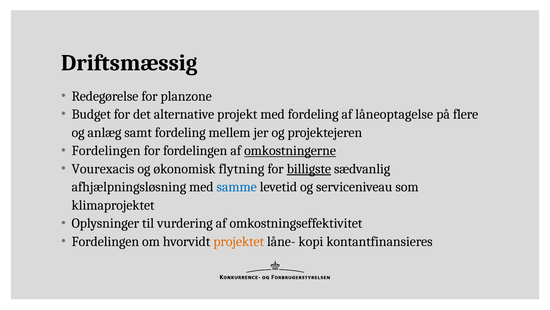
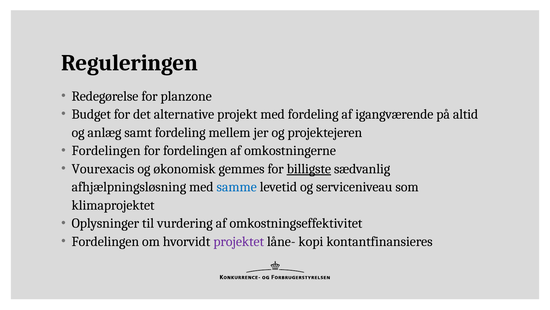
Driftsmæssig: Driftsmæssig -> Reguleringen
låneoptagelse: låneoptagelse -> igangværende
flere: flere -> altid
omkostningerne underline: present -> none
flytning: flytning -> gemmes
projektet colour: orange -> purple
